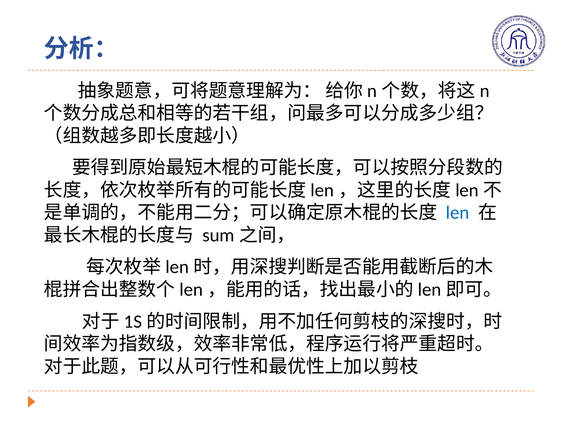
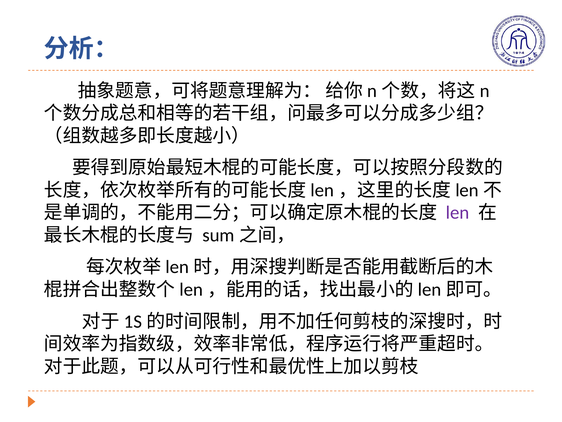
len colour: blue -> purple
